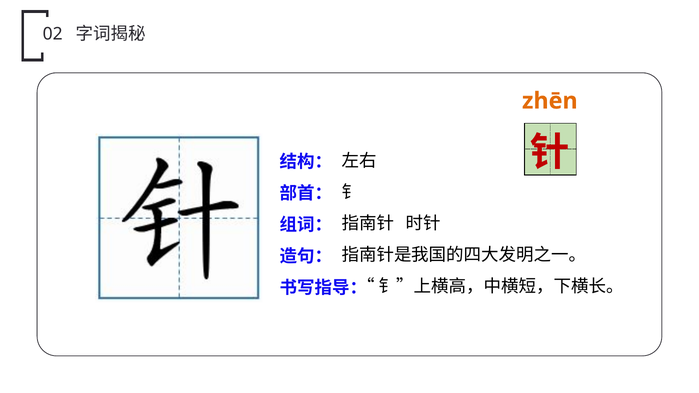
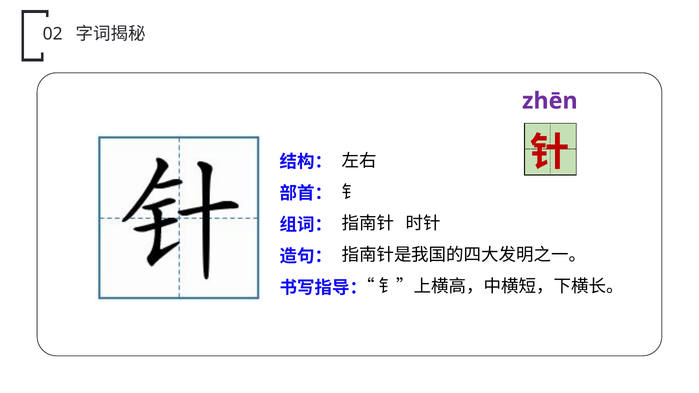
zhēn colour: orange -> purple
